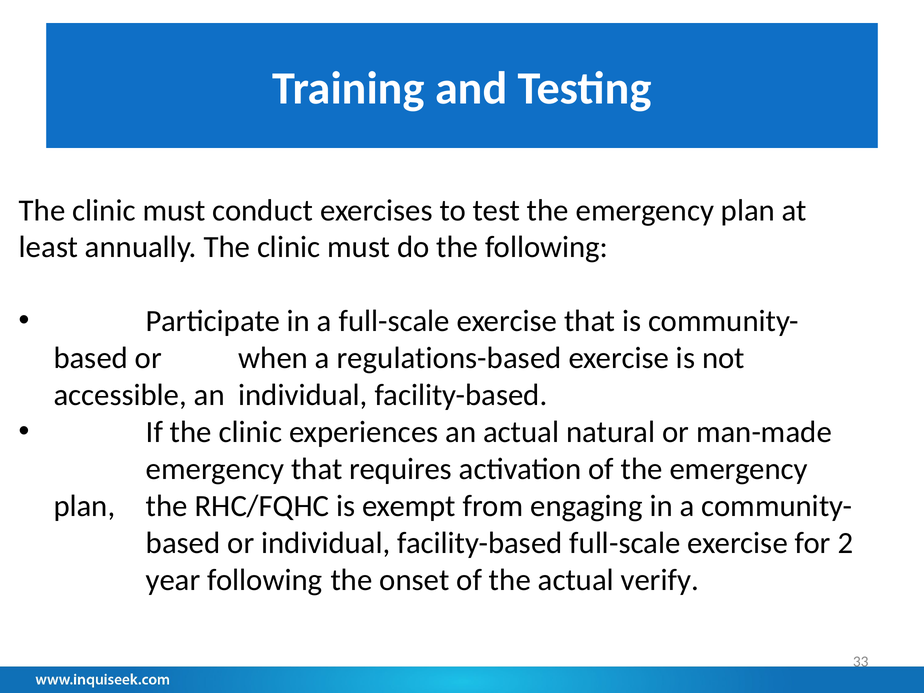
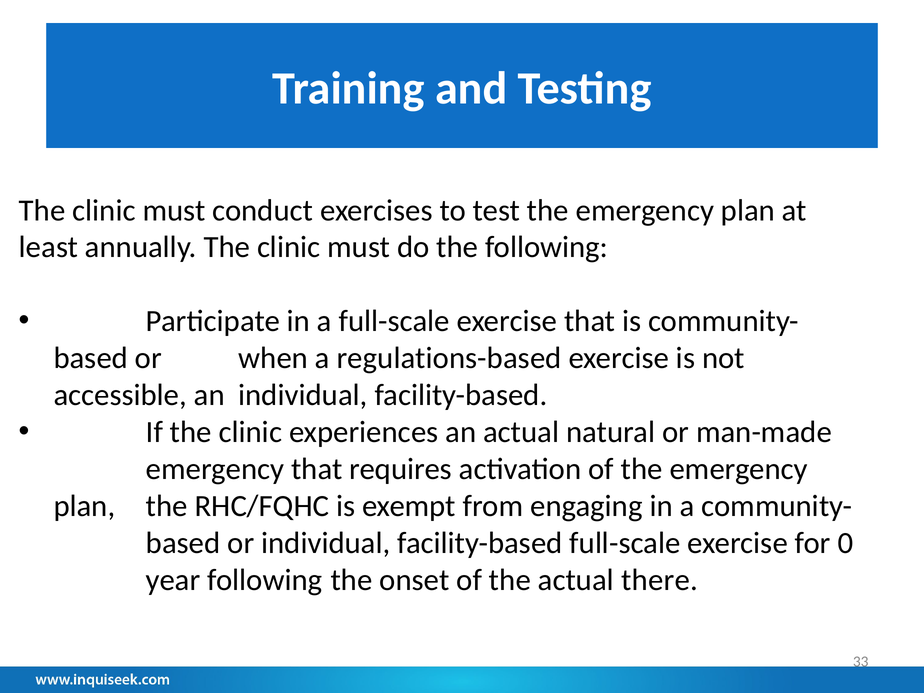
2: 2 -> 0
verify: verify -> there
